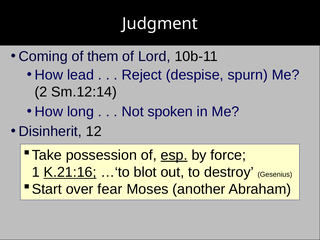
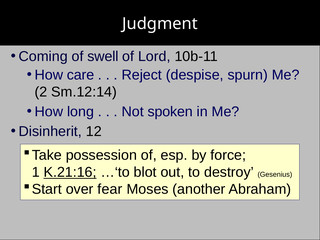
them: them -> swell
lead: lead -> care
esp underline: present -> none
